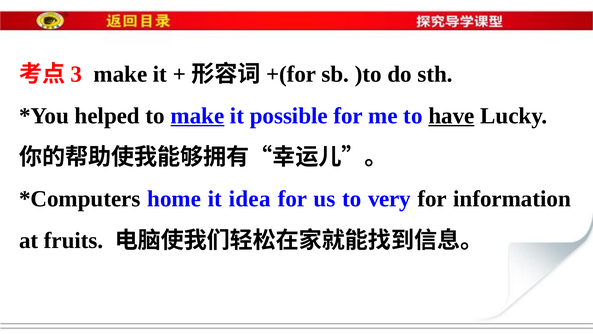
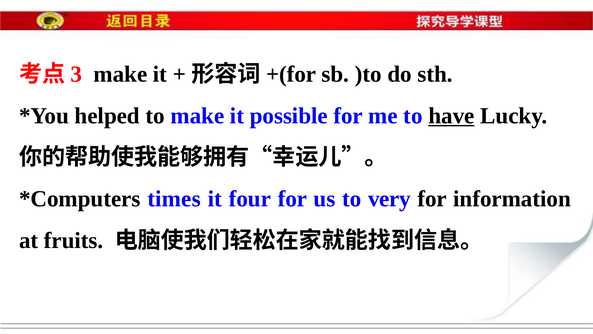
make at (197, 116) underline: present -> none
home: home -> times
idea: idea -> four
